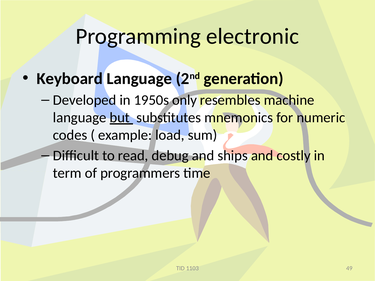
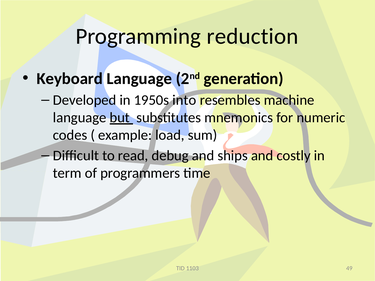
electronic: electronic -> reduction
only: only -> into
